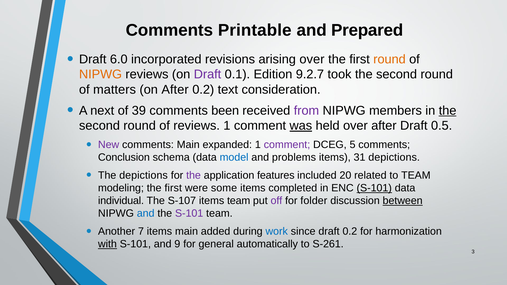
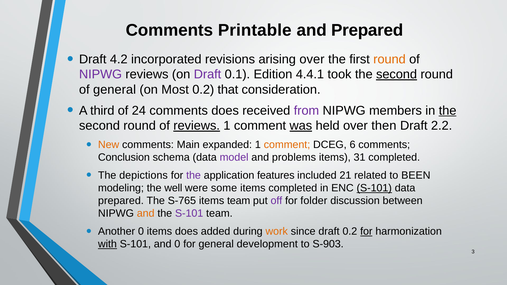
6.0: 6.0 -> 4.2
NIPWG at (101, 74) colour: orange -> purple
9.2.7: 9.2.7 -> 4.4.1
second at (397, 74) underline: none -> present
of matters: matters -> general
on After: After -> Most
text: text -> that
next: next -> third
39: 39 -> 24
comments been: been -> does
reviews at (197, 126) underline: none -> present
over after: after -> then
0.5: 0.5 -> 2.2
New colour: purple -> orange
comment at (287, 145) colour: purple -> orange
5: 5 -> 6
model colour: blue -> purple
31 depictions: depictions -> completed
20: 20 -> 21
to TEAM: TEAM -> BEEN
modeling the first: first -> well
individual at (121, 201): individual -> prepared
S-107: S-107 -> S-765
between underline: present -> none
and at (146, 214) colour: blue -> orange
Another 7: 7 -> 0
items main: main -> does
work colour: blue -> orange
for at (366, 232) underline: none -> present
and 9: 9 -> 0
automatically: automatically -> development
S-261: S-261 -> S-903
